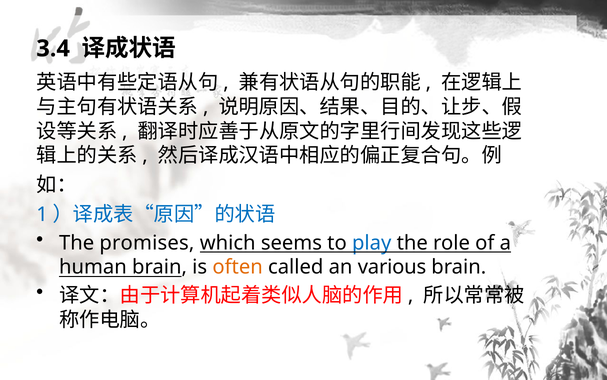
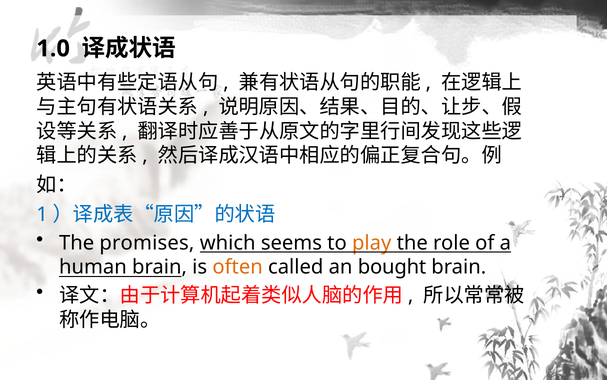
3.4: 3.4 -> 1.0
play colour: blue -> orange
various: various -> bought
